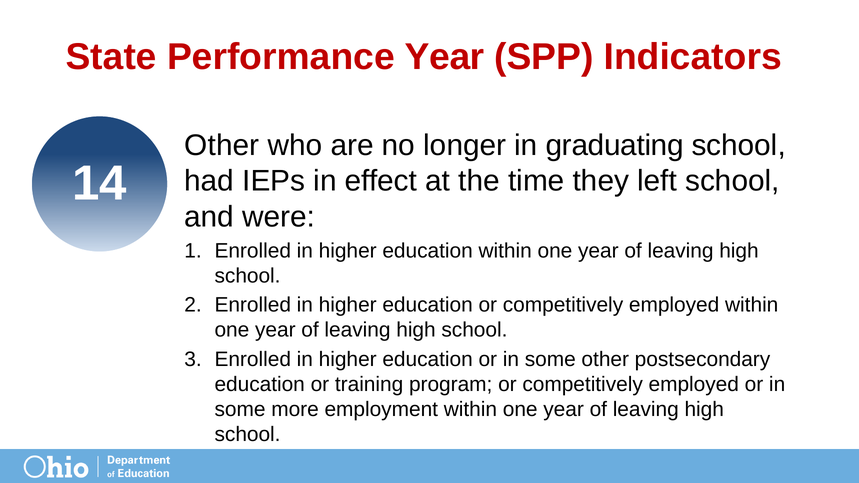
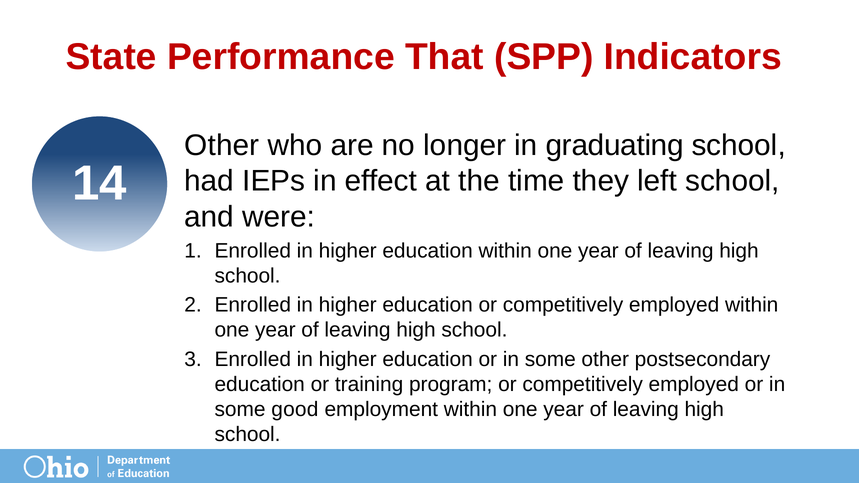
Performance Year: Year -> That
more: more -> good
